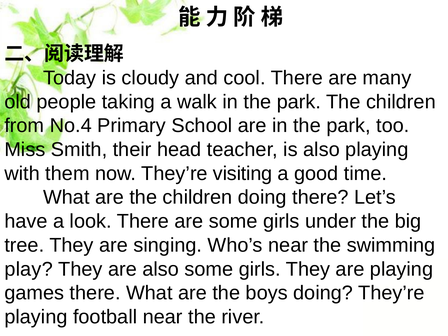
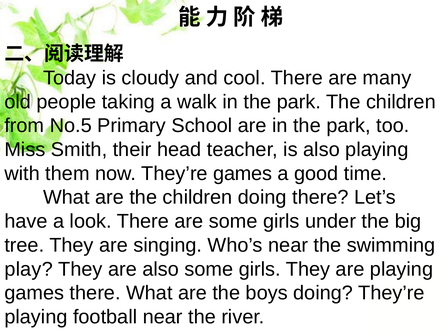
No.4: No.4 -> No.5
They’re visiting: visiting -> games
